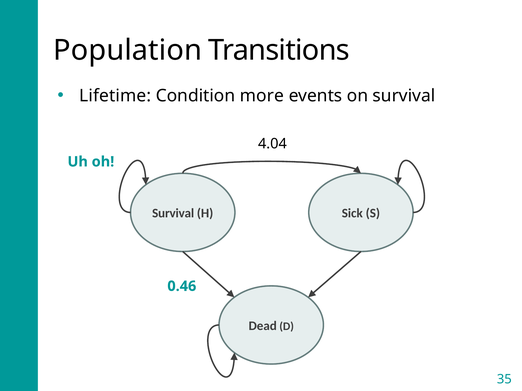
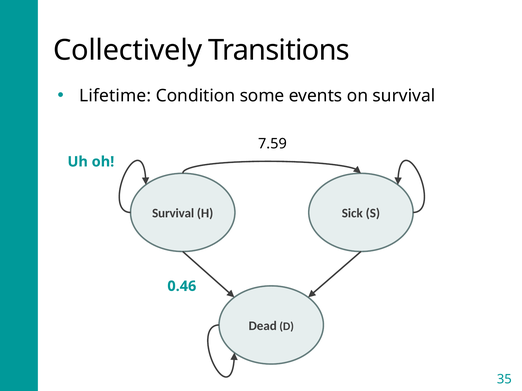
Population: Population -> Collectively
more: more -> some
4.04: 4.04 -> 7.59
